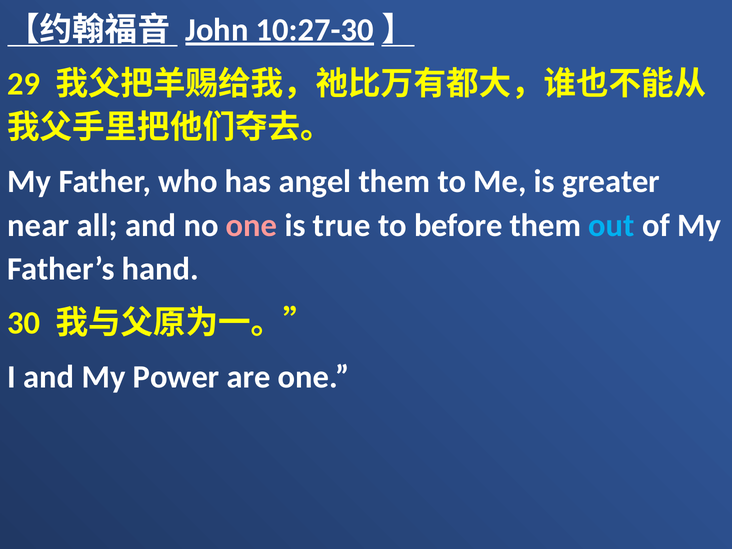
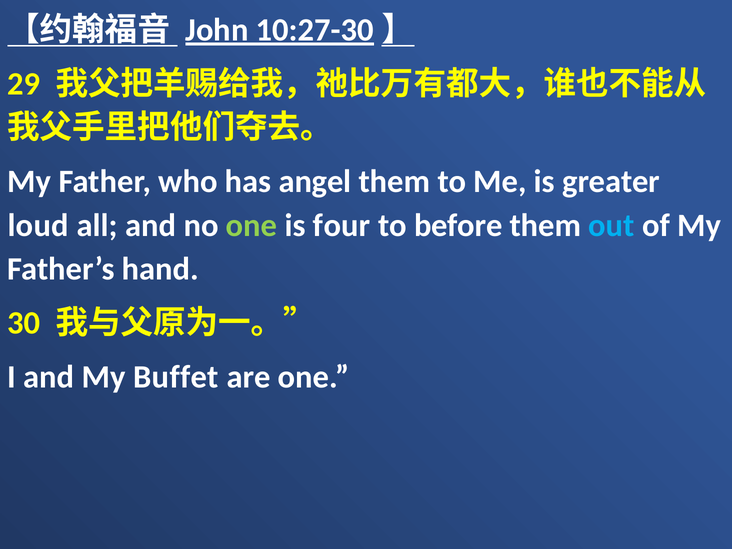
near: near -> loud
one at (252, 225) colour: pink -> light green
true: true -> four
Power: Power -> Buffet
